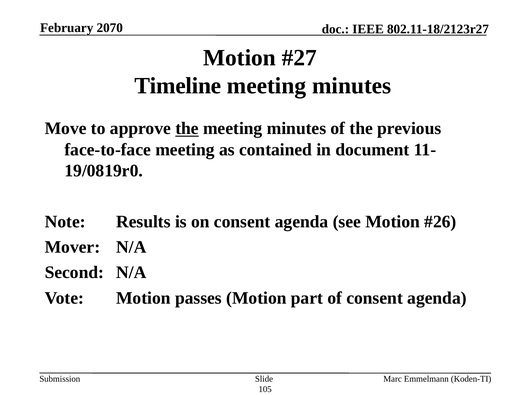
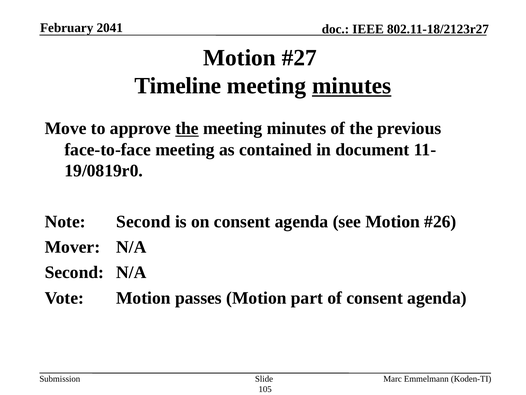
2070: 2070 -> 2041
minutes at (352, 86) underline: none -> present
Note Results: Results -> Second
